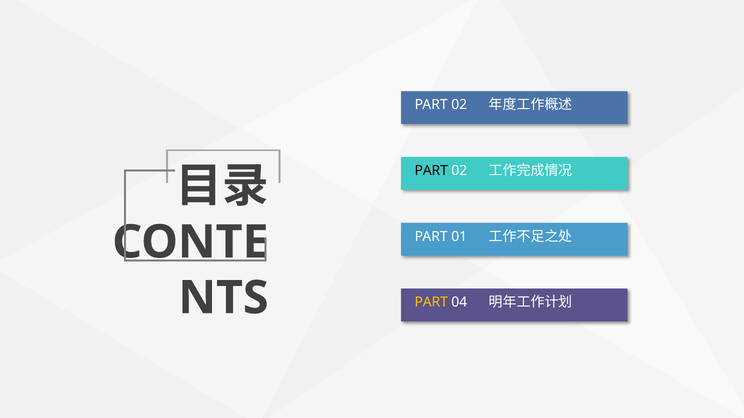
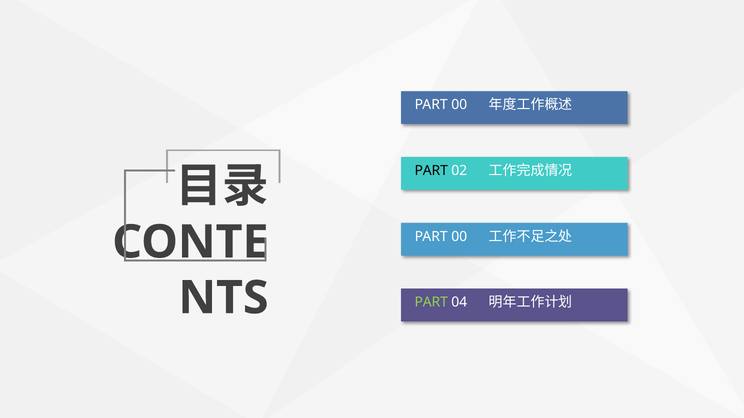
02 at (459, 105): 02 -> 00
01 at (459, 237): 01 -> 00
PART at (431, 303) colour: yellow -> light green
